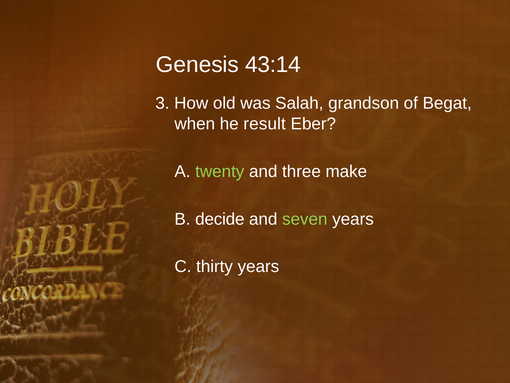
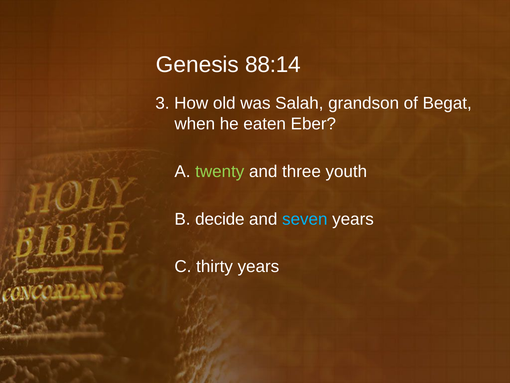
43:14: 43:14 -> 88:14
result: result -> eaten
make: make -> youth
seven colour: light green -> light blue
